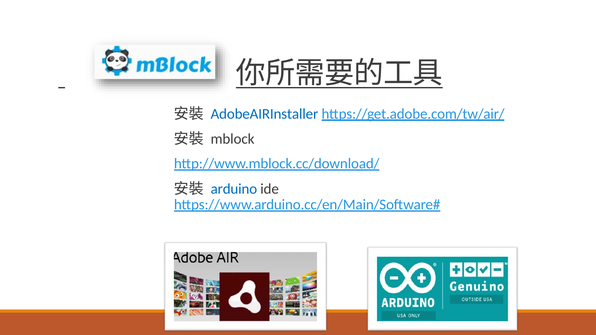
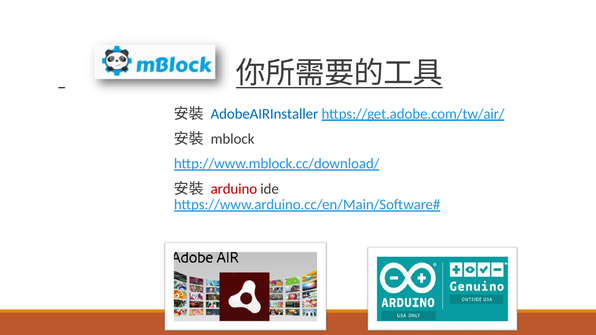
arduino colour: blue -> red
